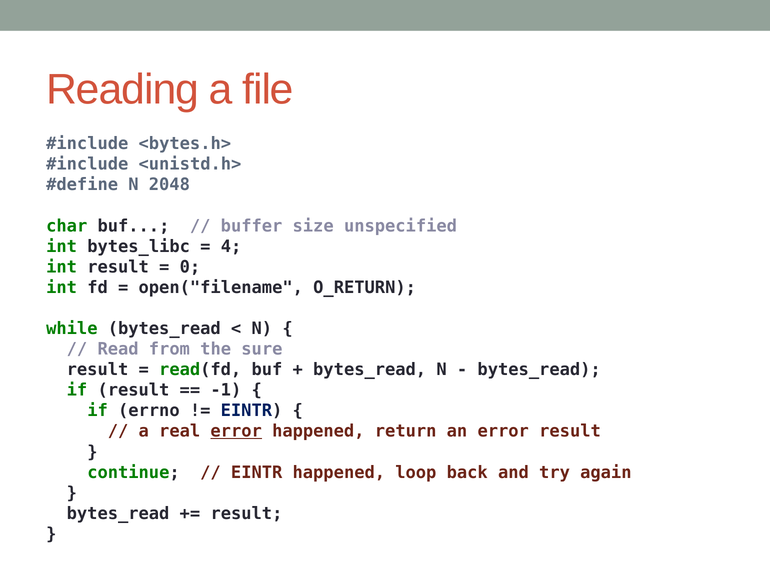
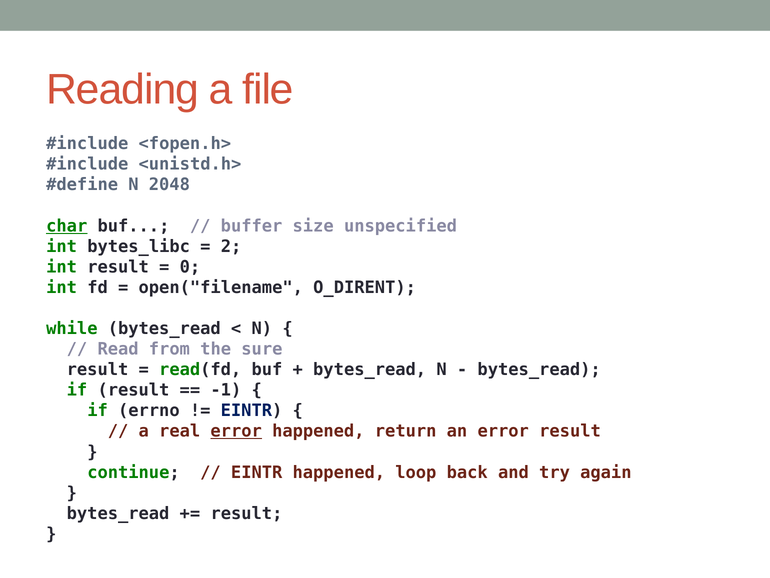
<bytes.h>: <bytes.h> -> <fopen.h>
char underline: none -> present
4: 4 -> 2
O_RETURN: O_RETURN -> O_DIRENT
